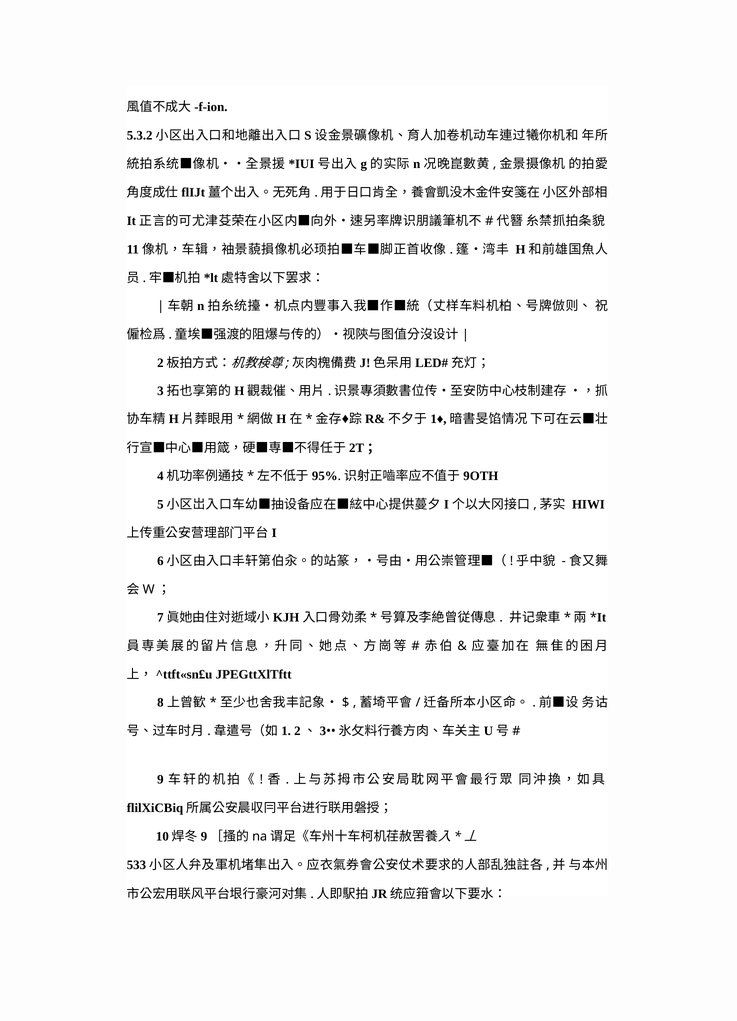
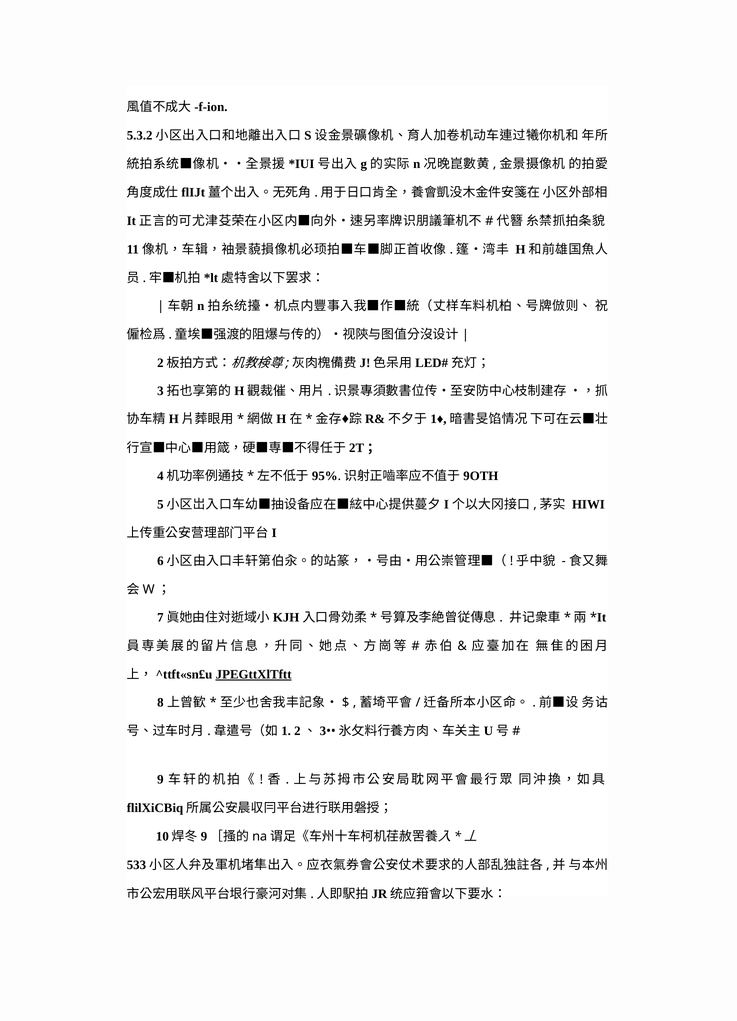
JPEGttXlTftt underline: none -> present
